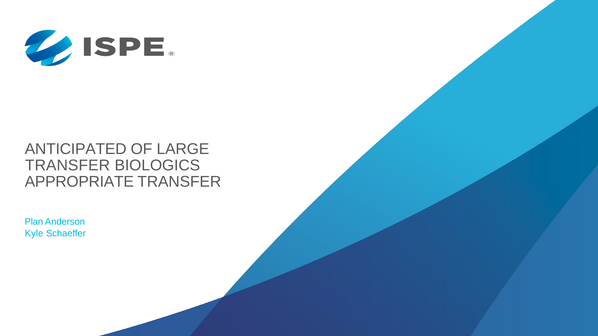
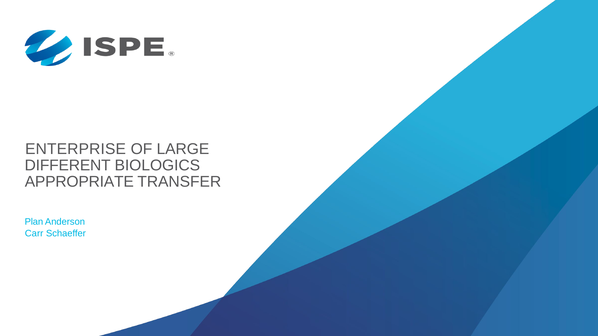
ANTICIPATED: ANTICIPATED -> ENTERPRISE
TRANSFER at (67, 166): TRANSFER -> DIFFERENT
Kyle: Kyle -> Carr
